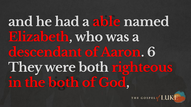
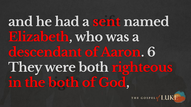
able: able -> sent
